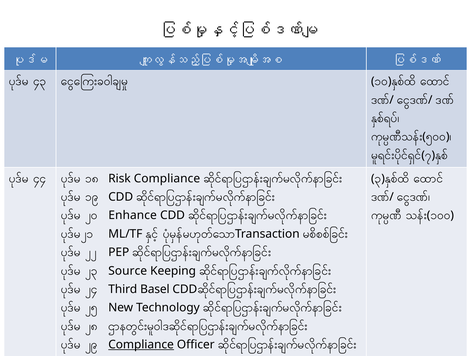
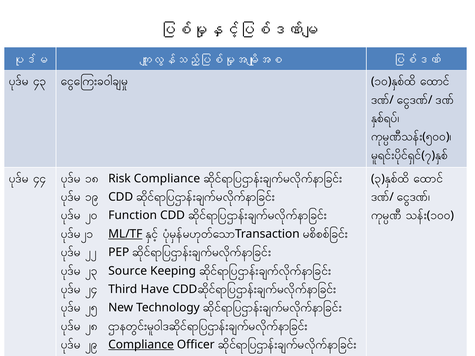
Enhance: Enhance -> Function
ML/TF underline: none -> present
Basel: Basel -> Have
